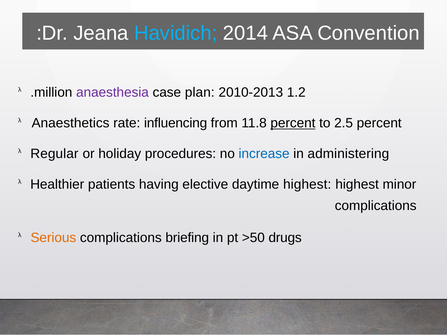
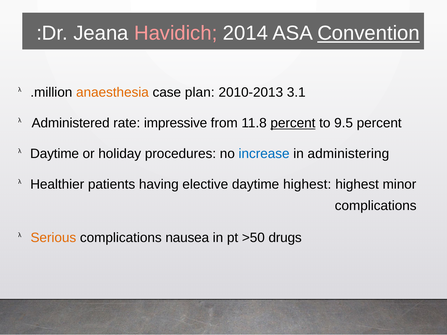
Havidich colour: light blue -> pink
Convention underline: none -> present
anaesthesia colour: purple -> orange
1.2: 1.2 -> 3.1
Anaesthetics: Anaesthetics -> Administered
influencing: influencing -> impressive
2.5: 2.5 -> 9.5
Regular at (54, 154): Regular -> Daytime
briefing: briefing -> nausea
